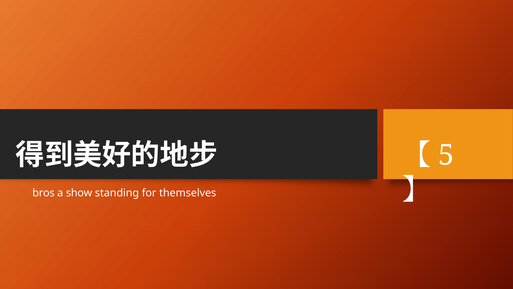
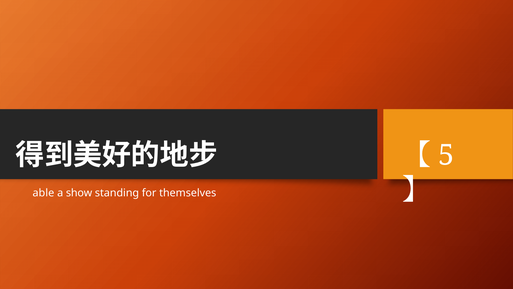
bros: bros -> able
